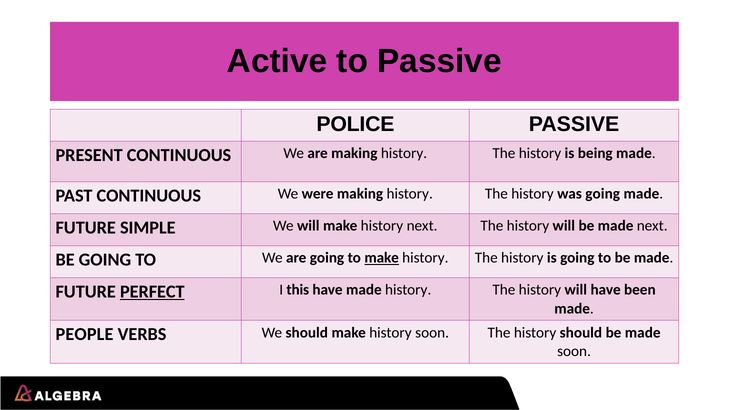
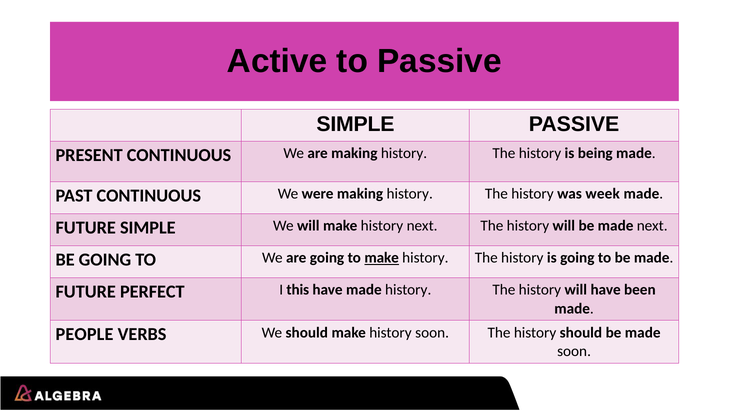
POLICE at (355, 124): POLICE -> SIMPLE
was going: going -> week
PERFECT underline: present -> none
